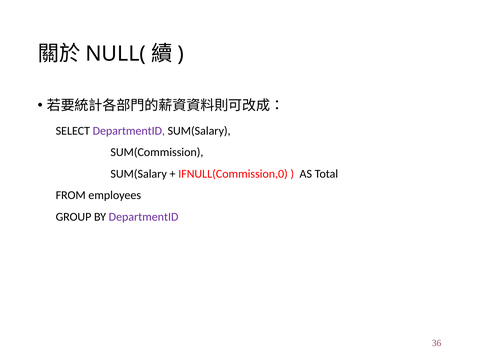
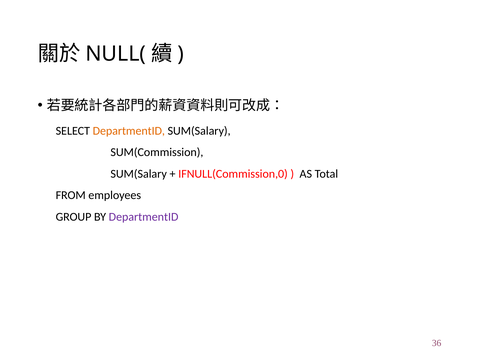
DepartmentID at (129, 131) colour: purple -> orange
